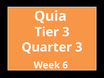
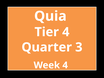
Tier 3: 3 -> 4
Week 6: 6 -> 4
